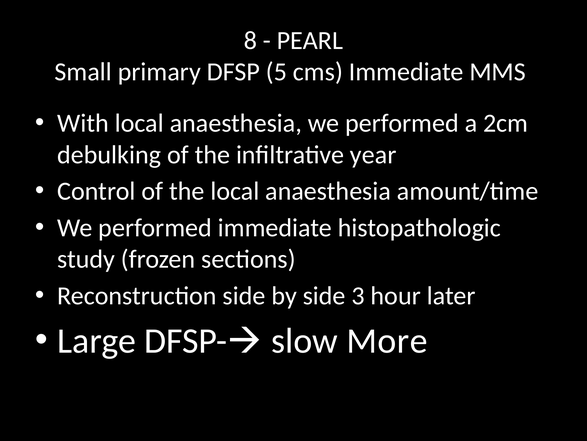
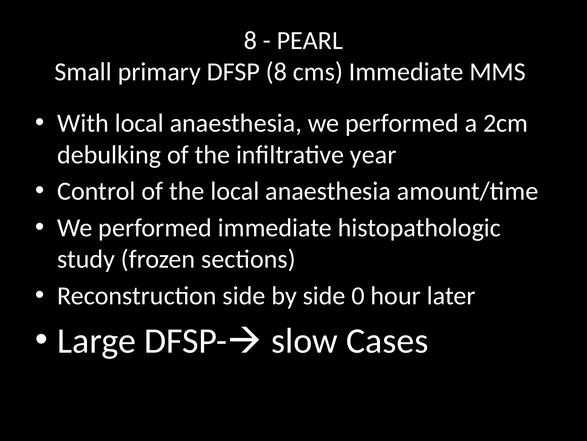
DFSP 5: 5 -> 8
3: 3 -> 0
More: More -> Cases
